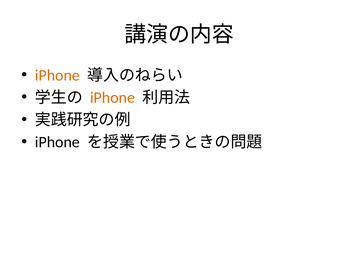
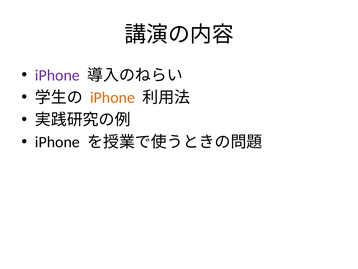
iPhone at (57, 75) colour: orange -> purple
